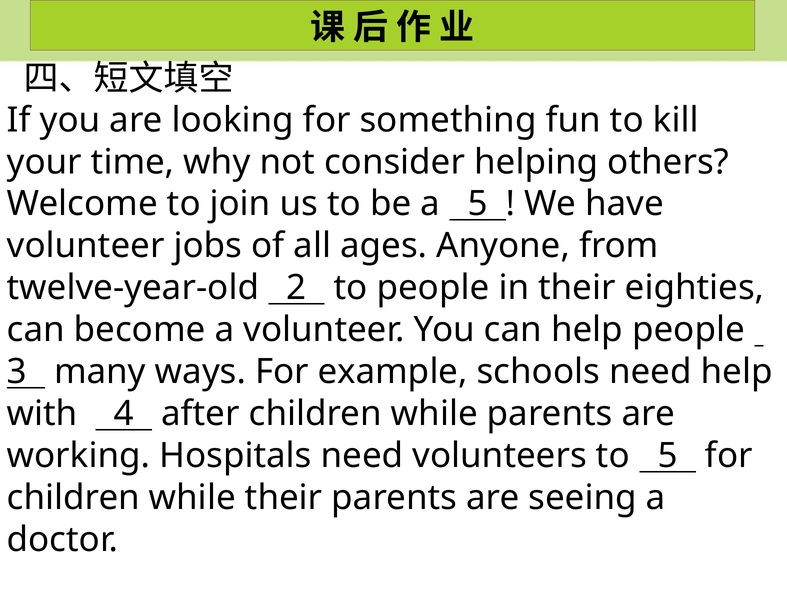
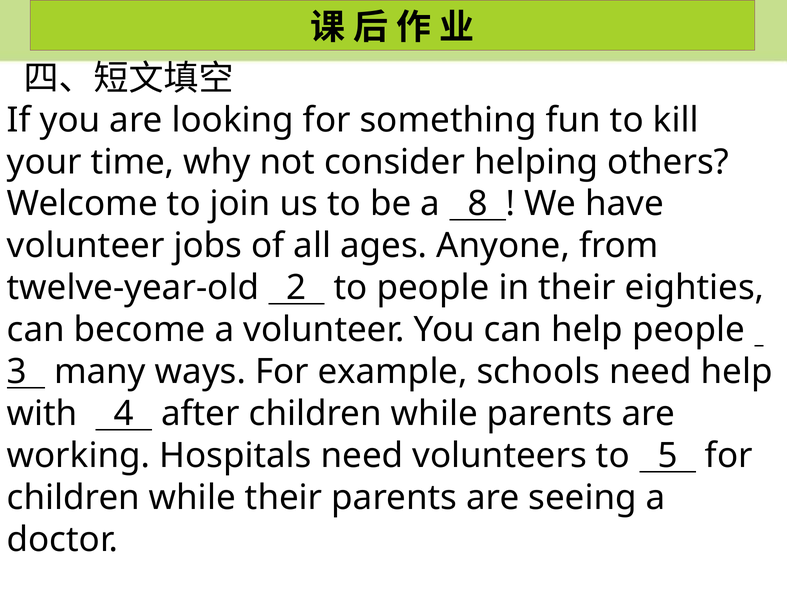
a 5: 5 -> 8
